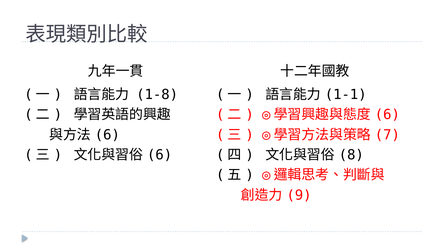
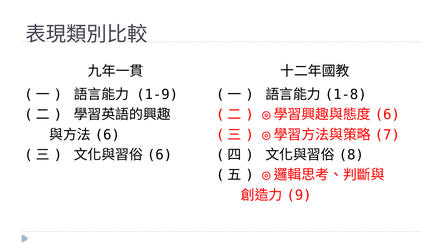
1-8: 1-8 -> 1-9
1-1: 1-1 -> 1-8
